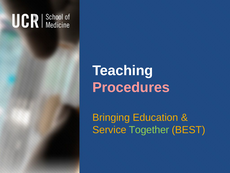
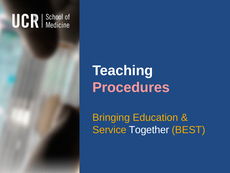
Together colour: light green -> white
